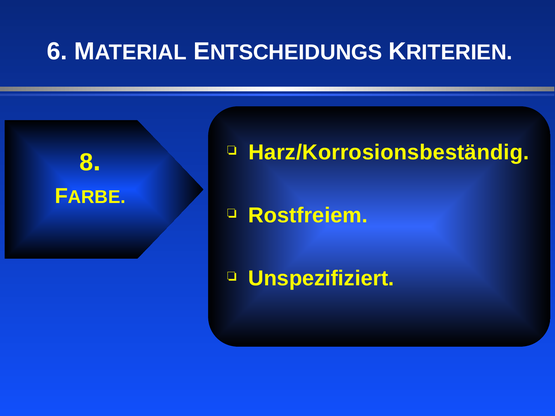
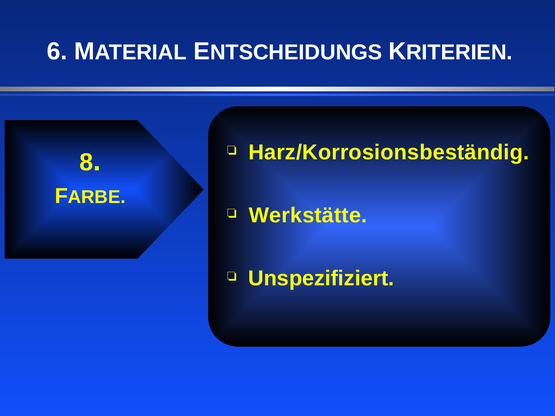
Rostfreiem: Rostfreiem -> Werkstätte
